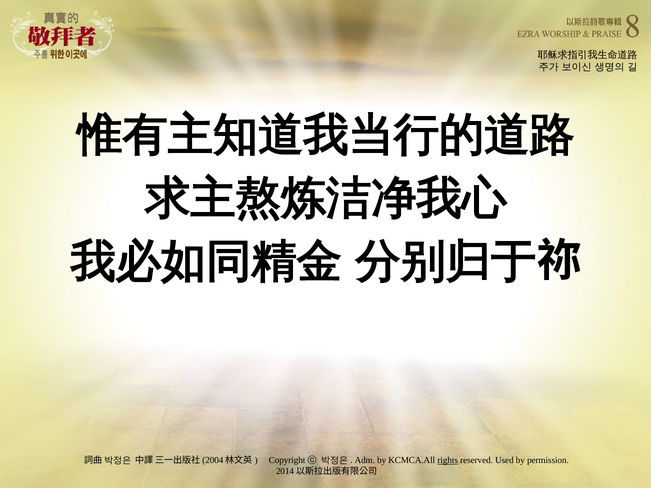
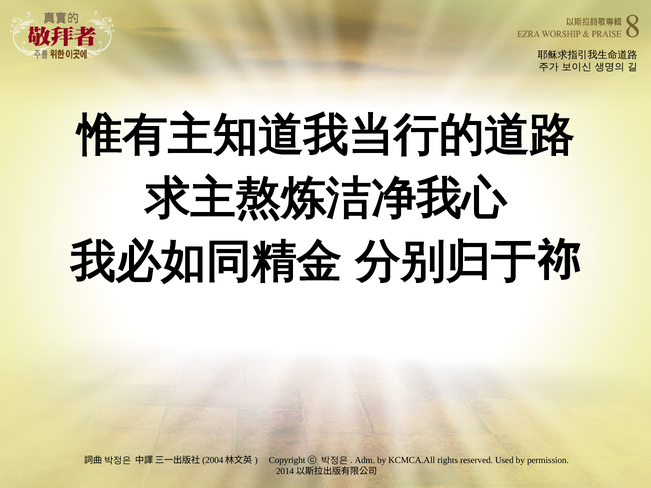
rights underline: present -> none
